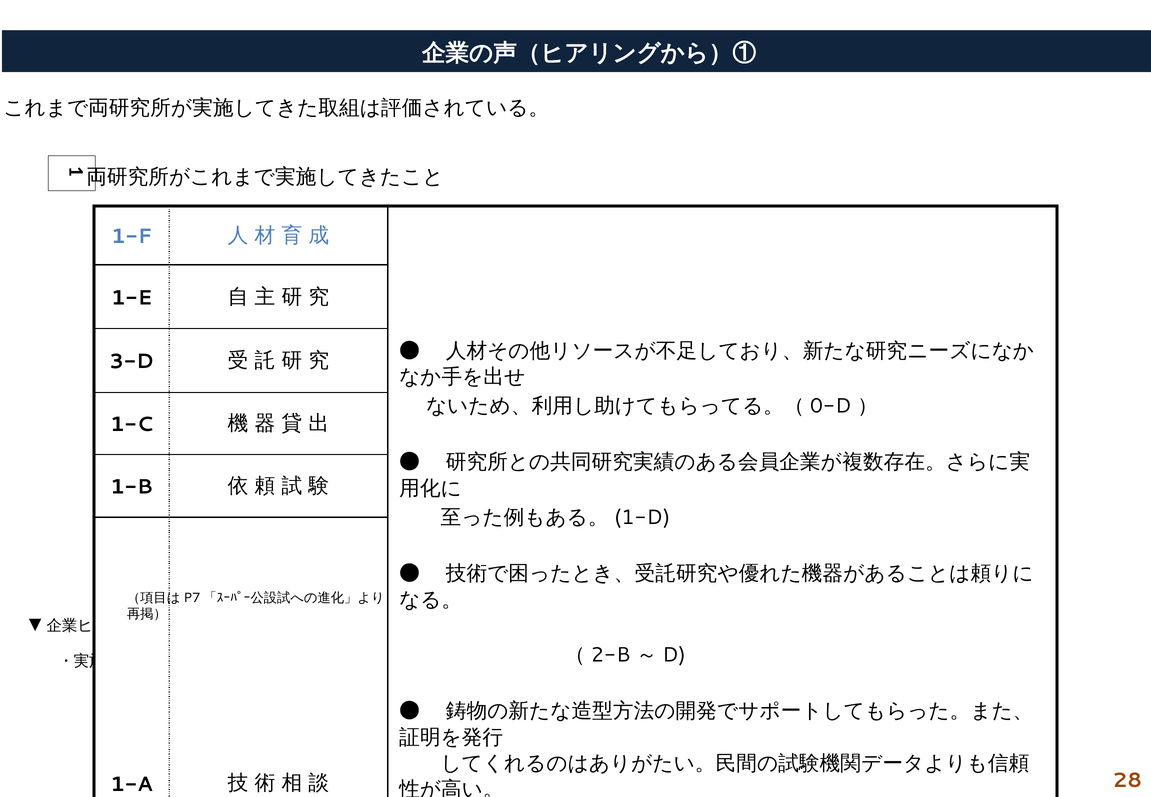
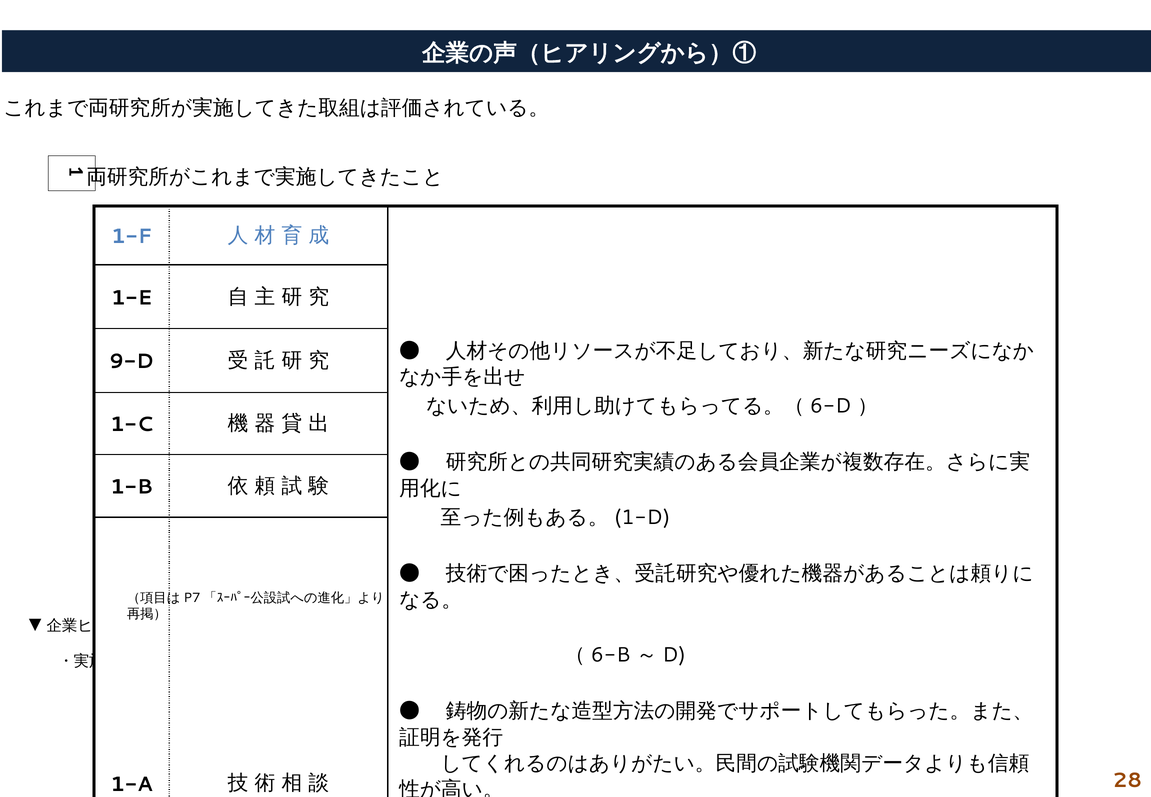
3-D: 3-D -> 9-D
0-D: 0-D -> 6-D
2-B: 2-B -> 6-B
